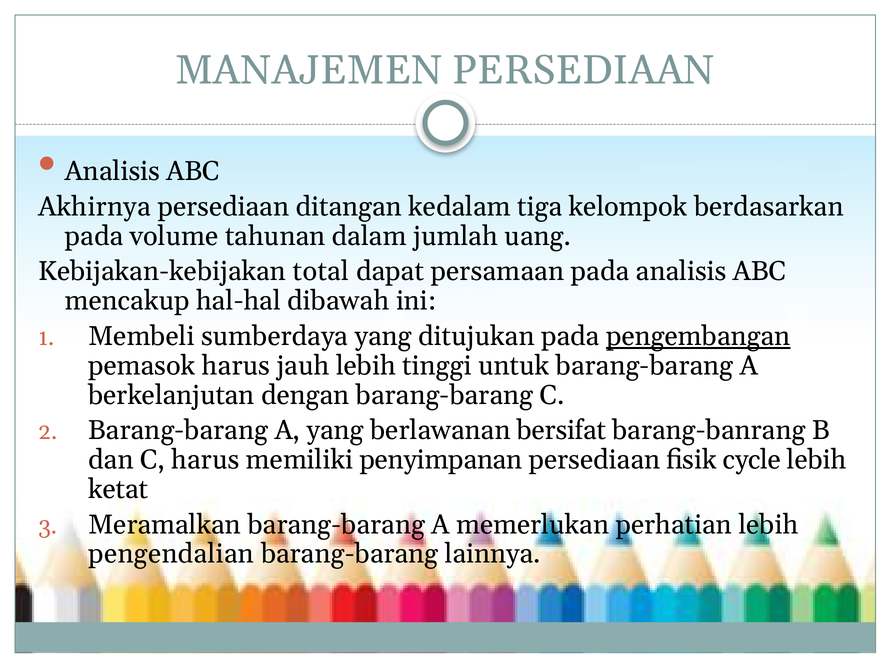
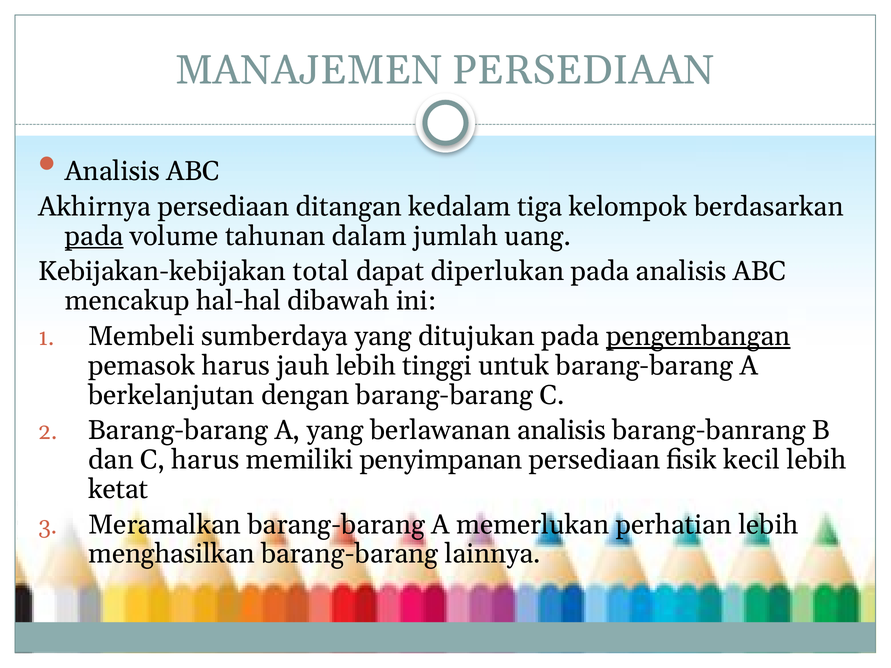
pada at (94, 236) underline: none -> present
persamaan: persamaan -> diperlukan
berlawanan bersifat: bersifat -> analisis
cycle: cycle -> kecil
pengendalian: pengendalian -> menghasilkan
